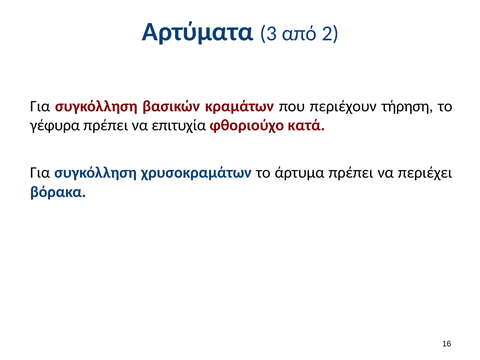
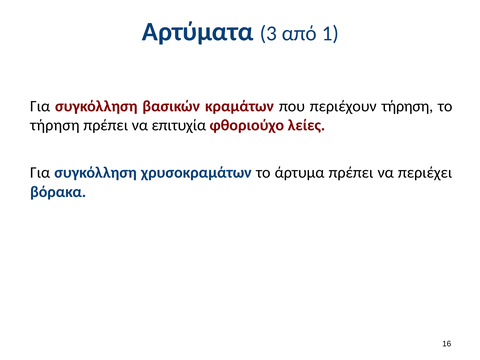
2: 2 -> 1
γέφυρα at (55, 125): γέφυρα -> τήρηση
κατά: κατά -> λείες
